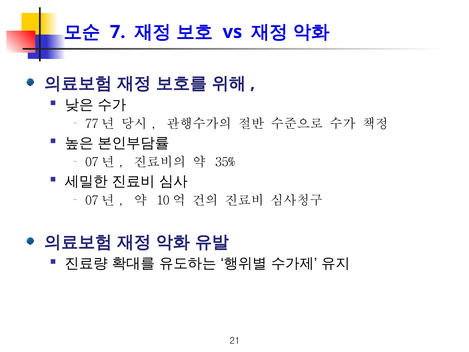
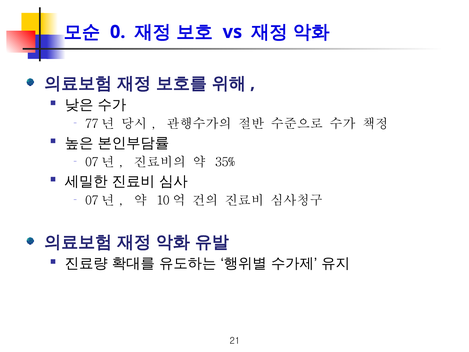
7: 7 -> 0
